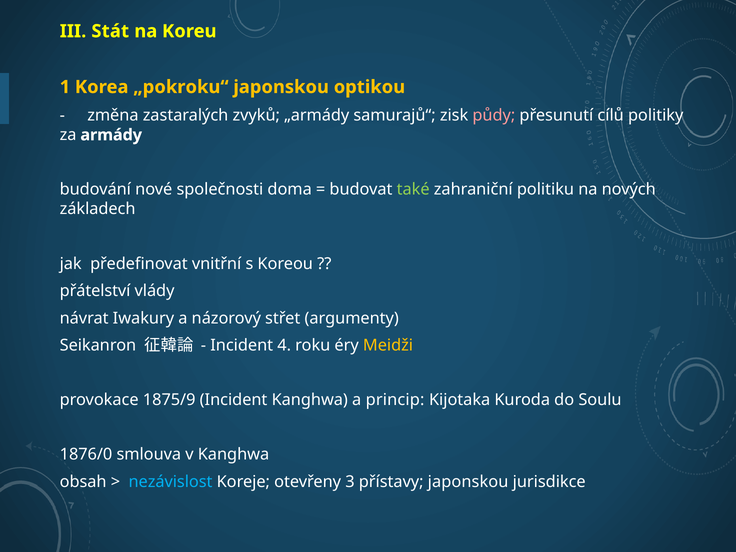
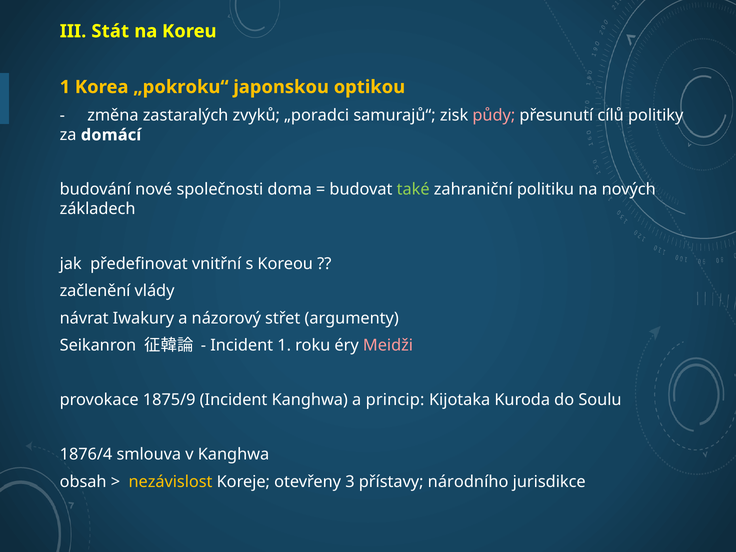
„armády: „armády -> „poradci
armády: armády -> domácí
přátelství: přátelství -> začlenění
Incident 4: 4 -> 1
Meidži colour: yellow -> pink
1876/0: 1876/0 -> 1876/4
nezávislost colour: light blue -> yellow
přístavy japonskou: japonskou -> národního
